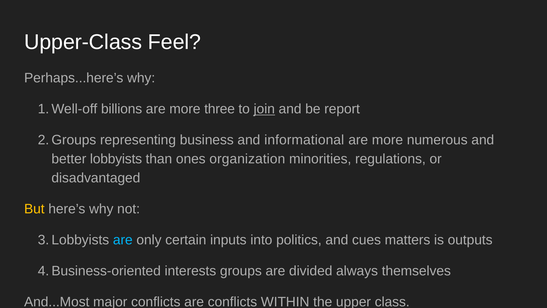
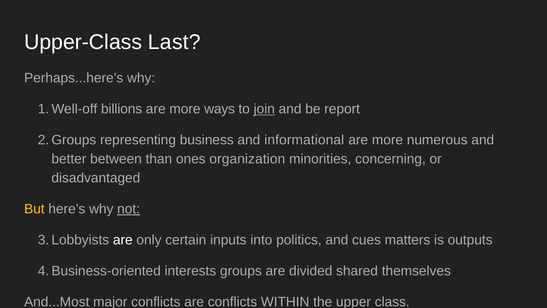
Feel: Feel -> Last
three: three -> ways
lobbyists: lobbyists -> between
regulations: regulations -> concerning
not underline: none -> present
are at (123, 240) colour: light blue -> white
always: always -> shared
